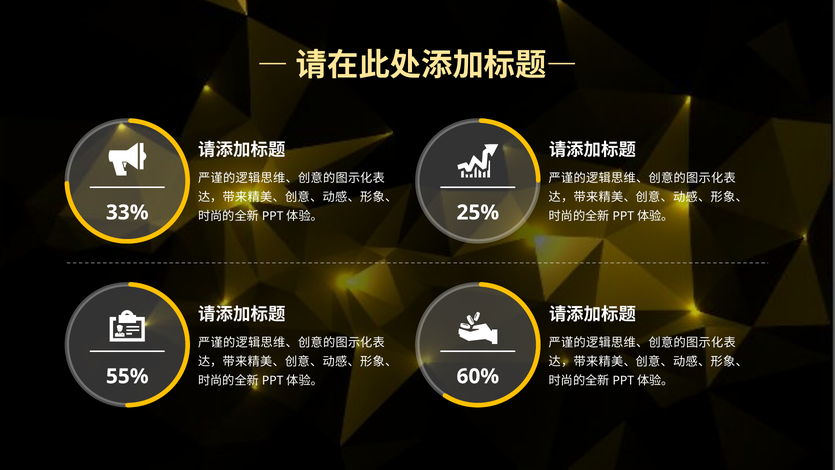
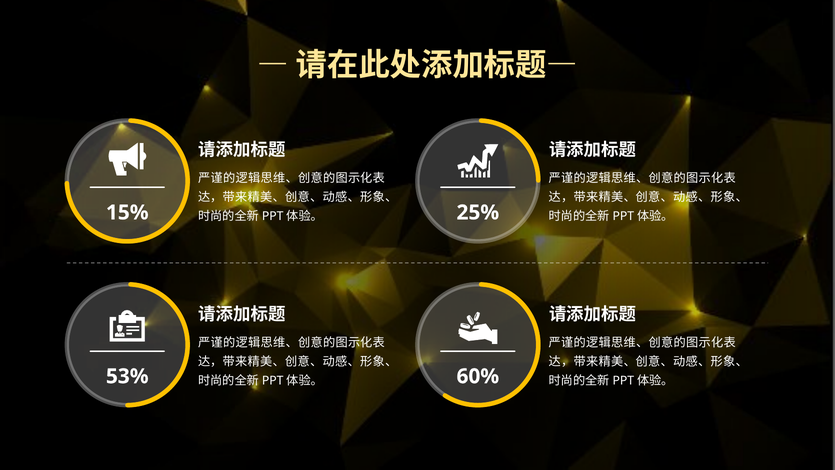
33%: 33% -> 15%
55%: 55% -> 53%
